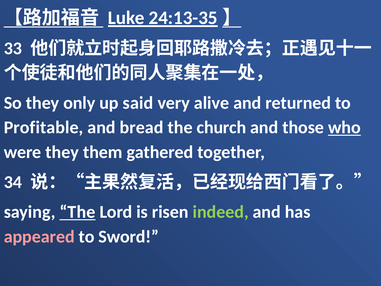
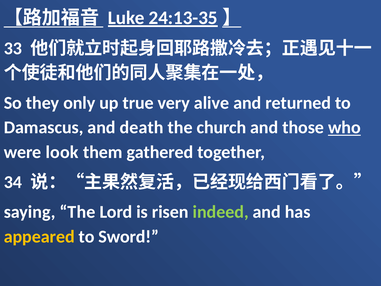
said: said -> true
Profitable: Profitable -> Damascus
bread: bread -> death
were they: they -> look
The at (77, 212) underline: present -> none
appeared colour: pink -> yellow
